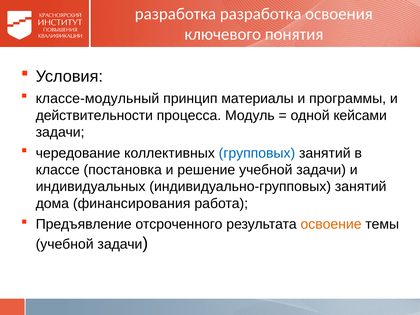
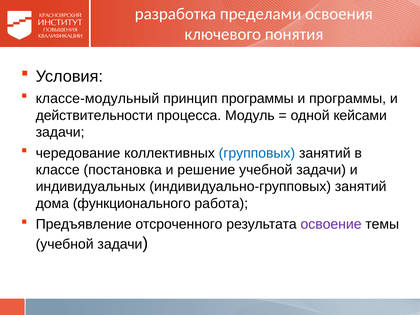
разработка разработка: разработка -> пределами
принцип материалы: материалы -> программы
финансирования: финансирования -> функционального
освоение colour: orange -> purple
